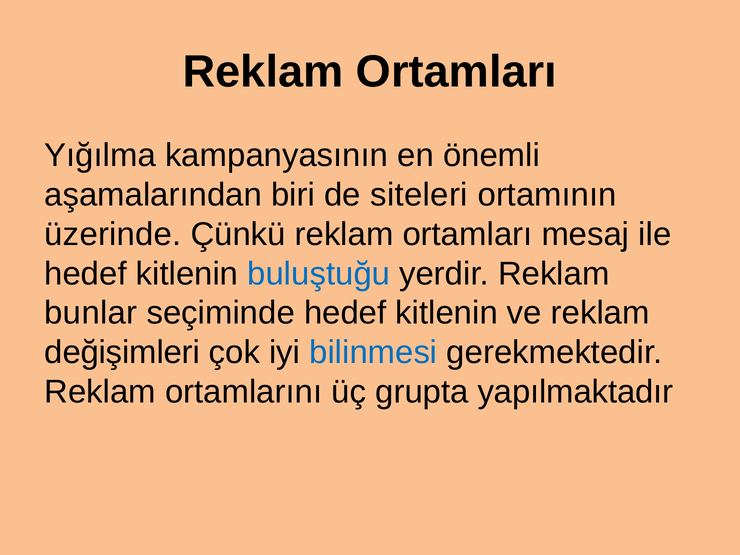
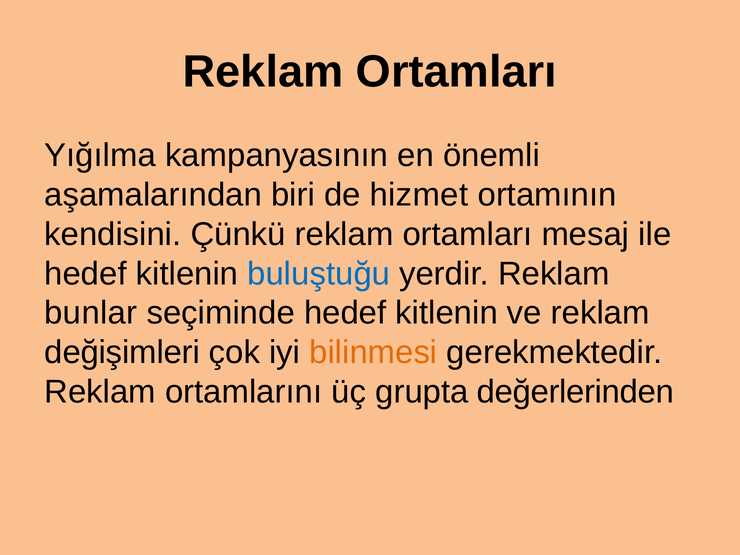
siteleri: siteleri -> hizmet
üzerinde: üzerinde -> kendisini
bilinmesi colour: blue -> orange
yapılmaktadır: yapılmaktadır -> değerlerinden
